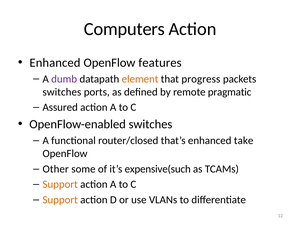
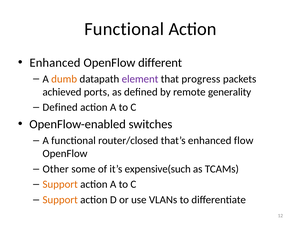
Computers at (124, 29): Computers -> Functional
features: features -> different
dumb colour: purple -> orange
element colour: orange -> purple
switches at (62, 92): switches -> achieved
pragmatic: pragmatic -> generality
Assured at (60, 107): Assured -> Defined
take: take -> flow
